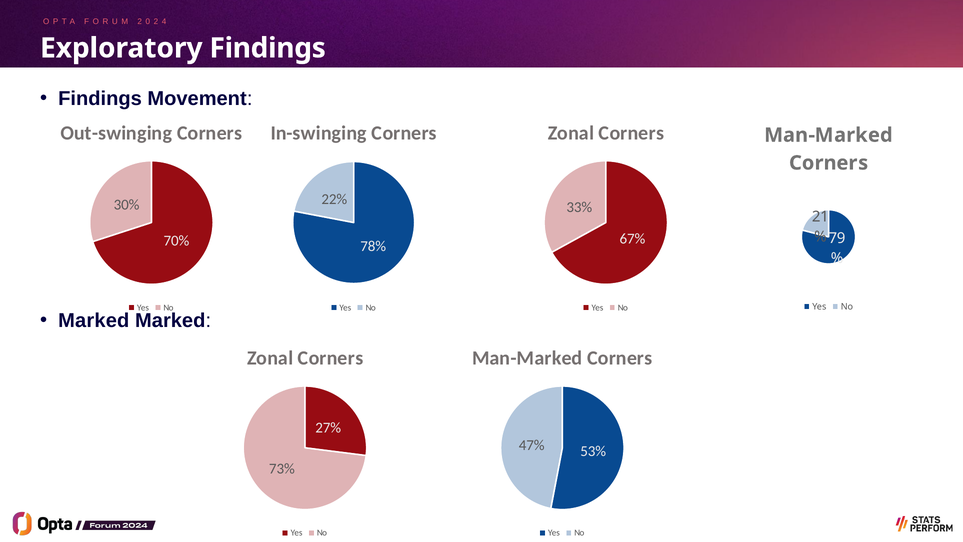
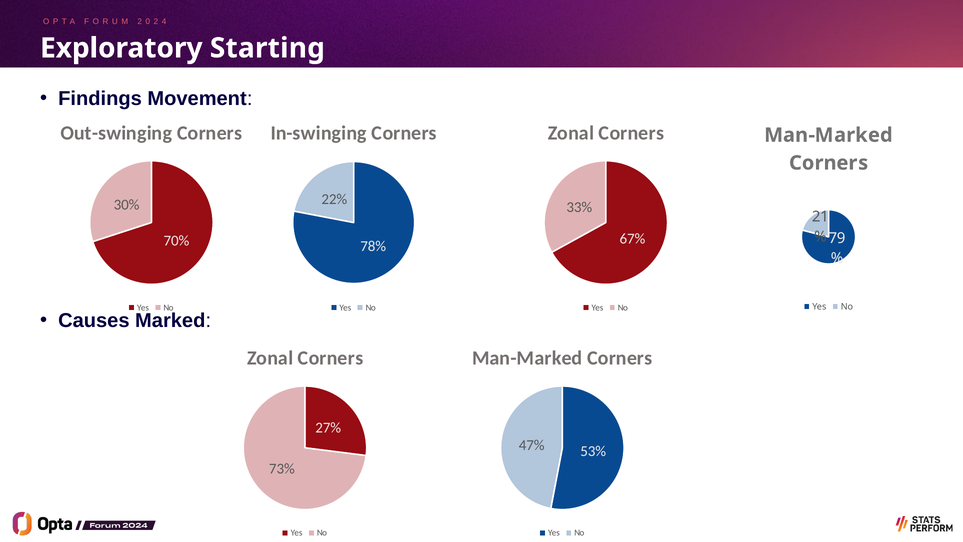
Exploratory Findings: Findings -> Starting
Marked at (94, 320): Marked -> Causes
